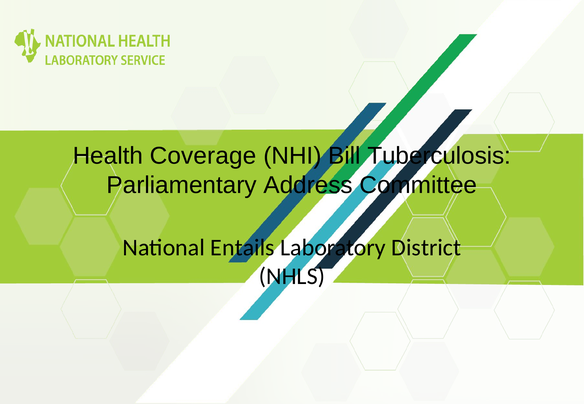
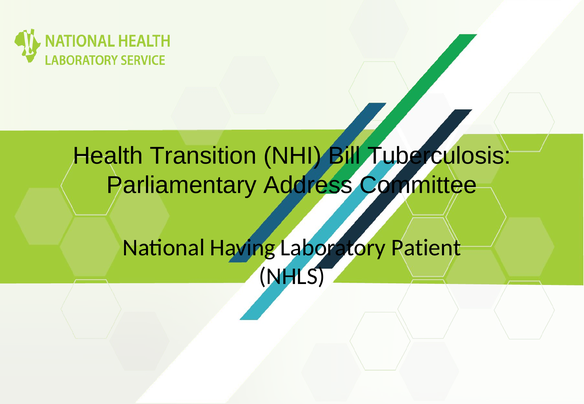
Coverage: Coverage -> Transition
Entails: Entails -> Having
District: District -> Patient
